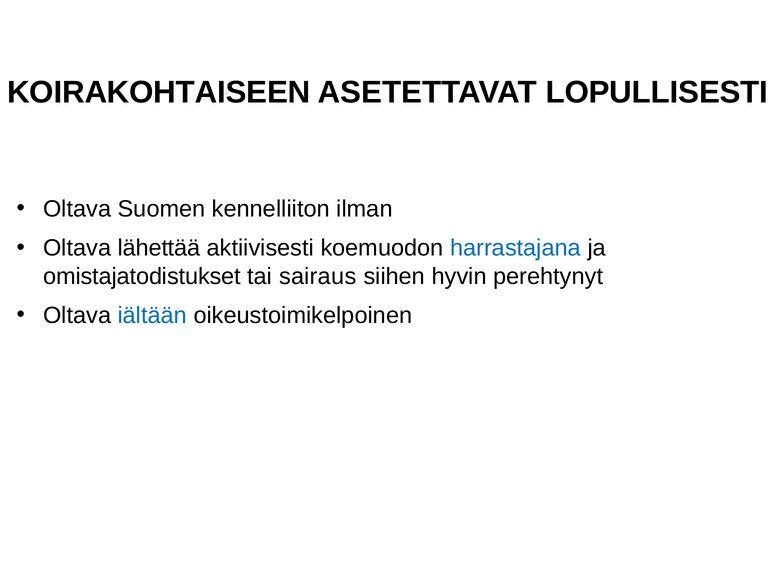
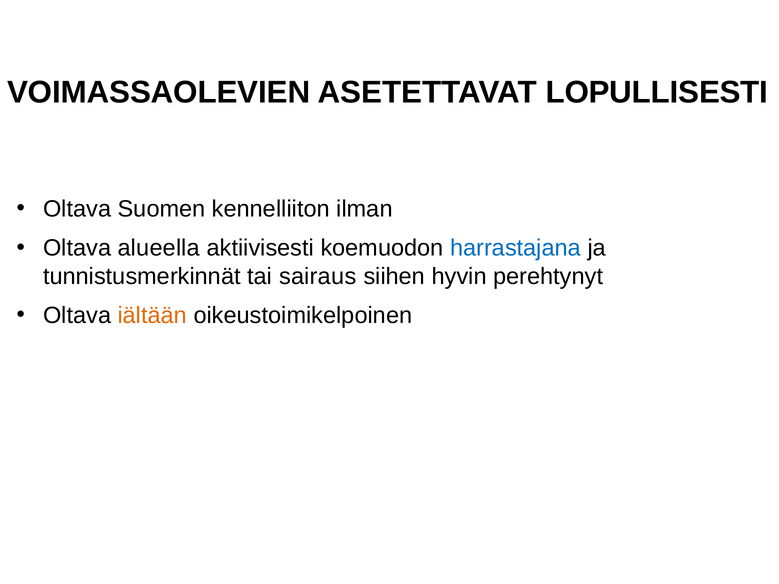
KOIRAKOHTAISEEN: KOIRAKOHTAISEEN -> VOIMASSAOLEVIEN
lähettää: lähettää -> alueella
omistajatodistukset: omistajatodistukset -> tunnistusmerkinnät
iältään colour: blue -> orange
